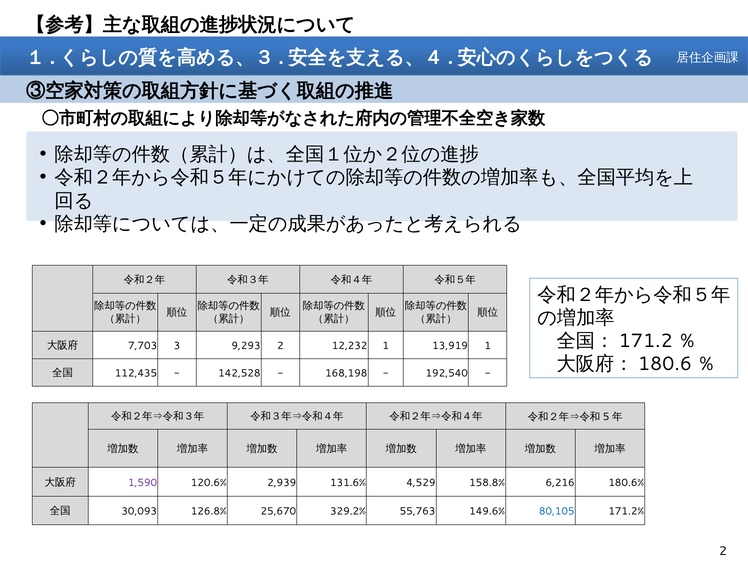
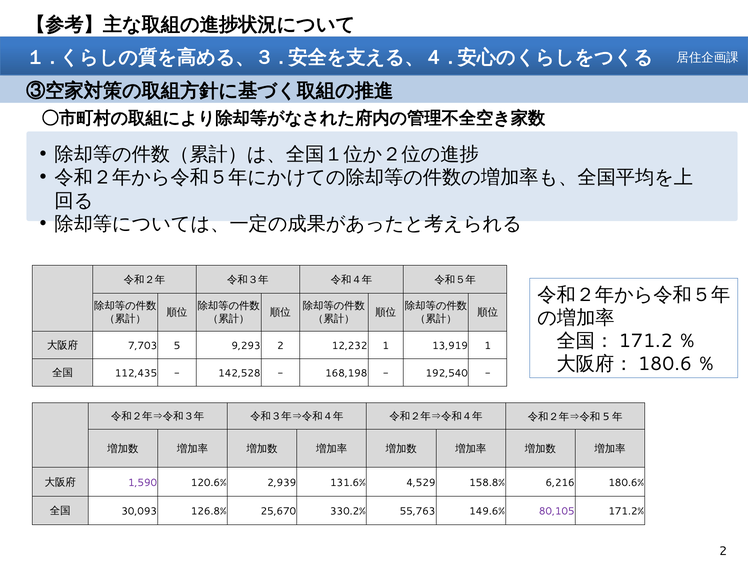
3: 3 -> 5
329.2%: 329.2% -> 330.2%
80,105 colour: blue -> purple
